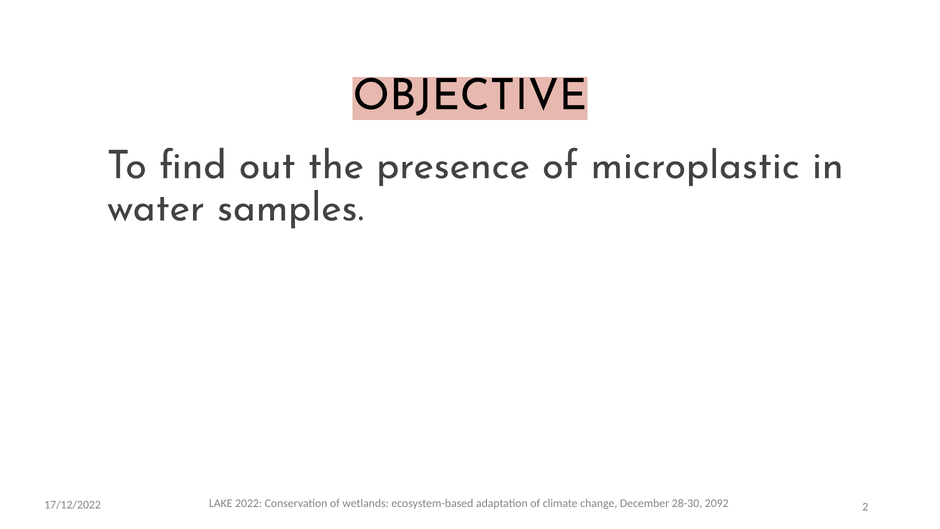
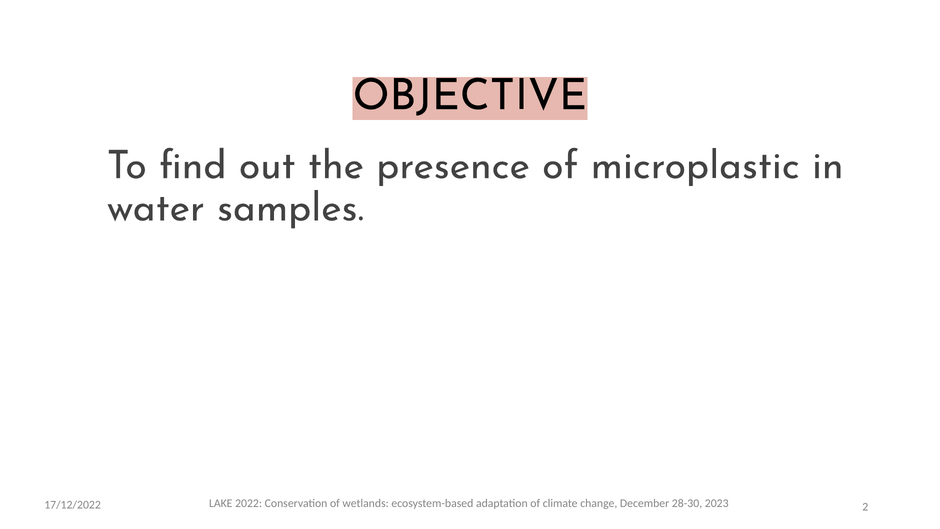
2092: 2092 -> 2023
